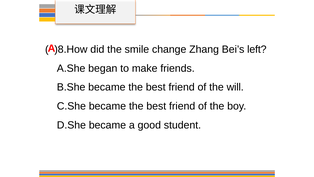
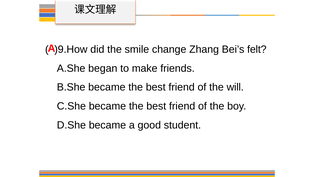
)8.How: )8.How -> )9.How
left: left -> felt
